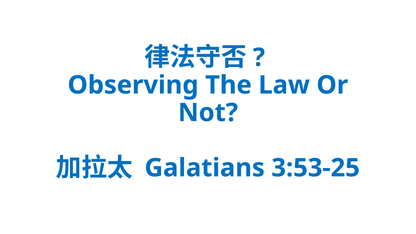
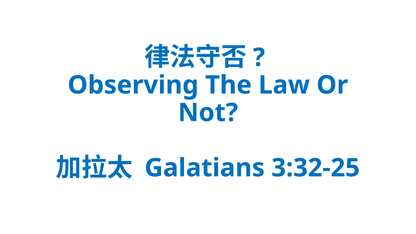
3:53-25: 3:53-25 -> 3:32-25
